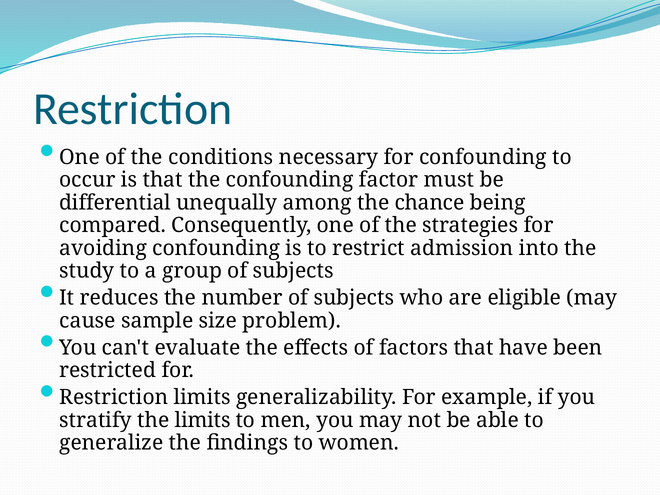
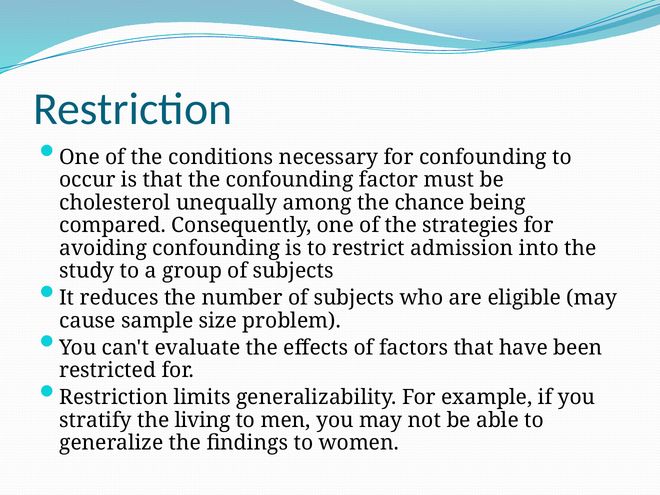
differential: differential -> cholesterol
the limits: limits -> living
